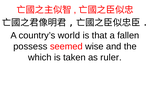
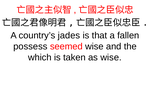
world: world -> jades
as ruler: ruler -> wise
